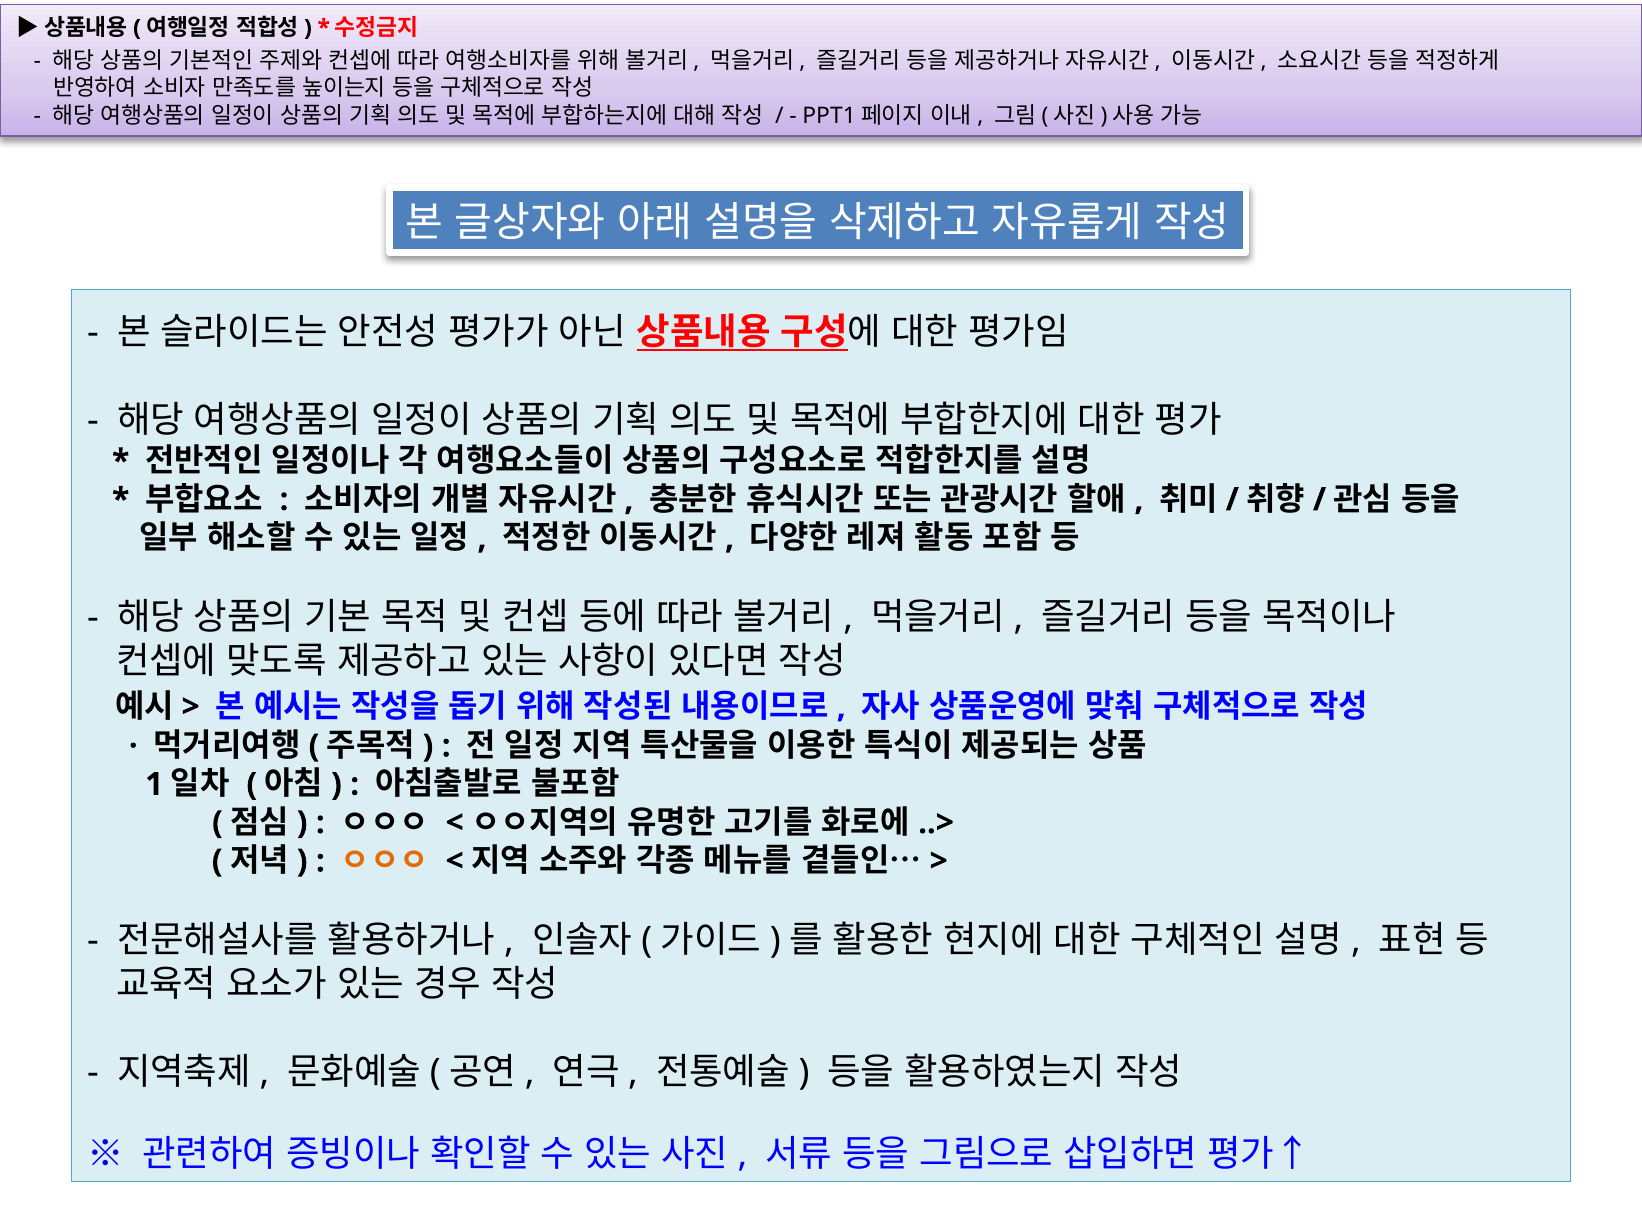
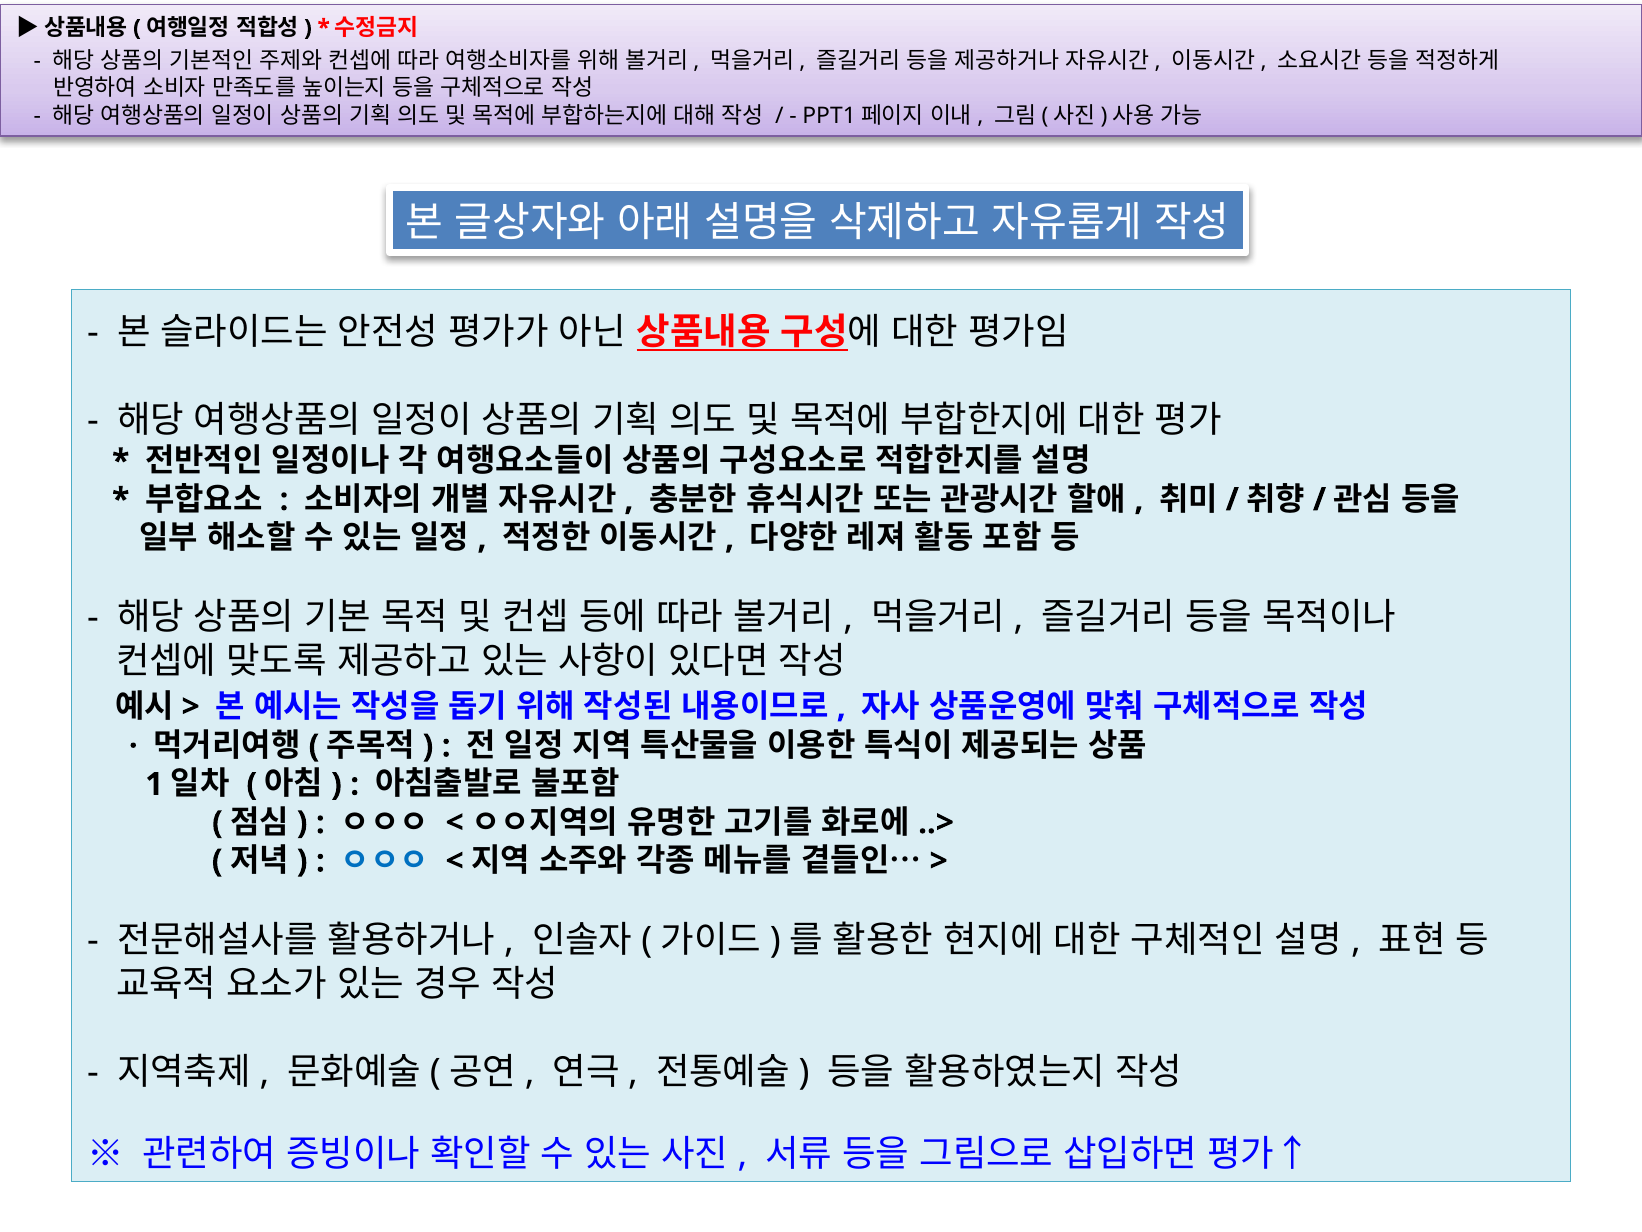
ㅇㅇㅇ at (385, 861) colour: orange -> blue
